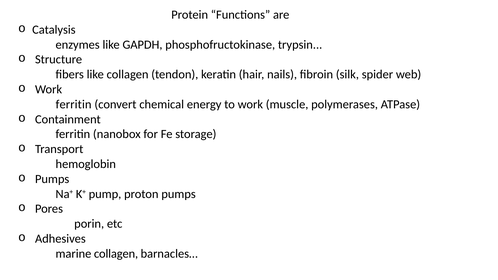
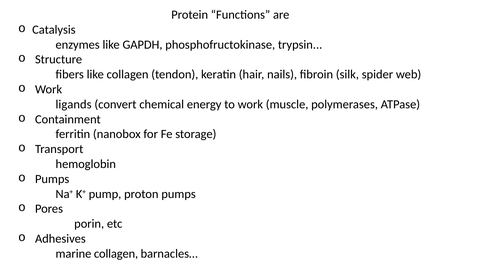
ferritin at (74, 104): ferritin -> ligands
